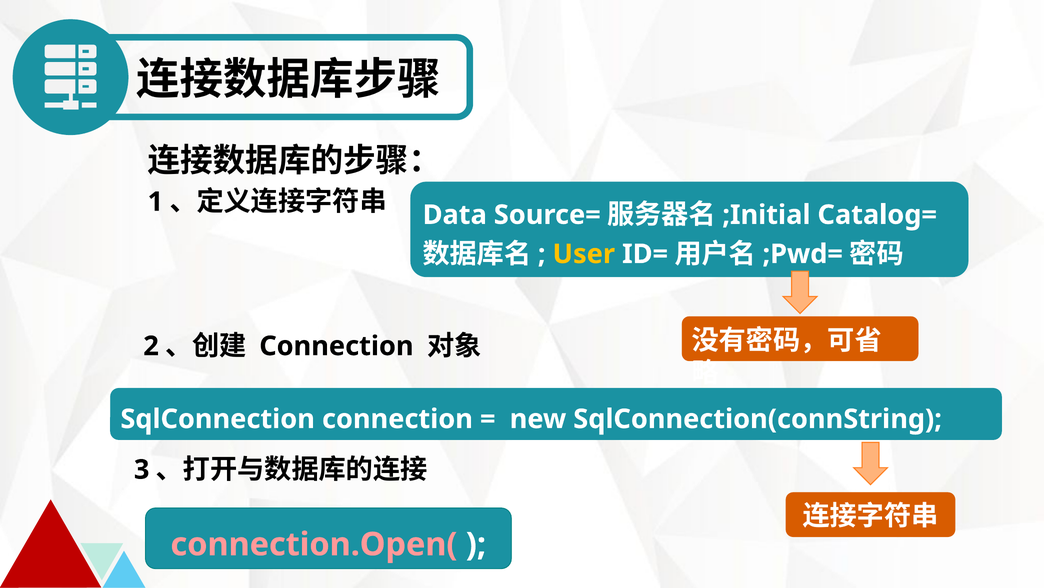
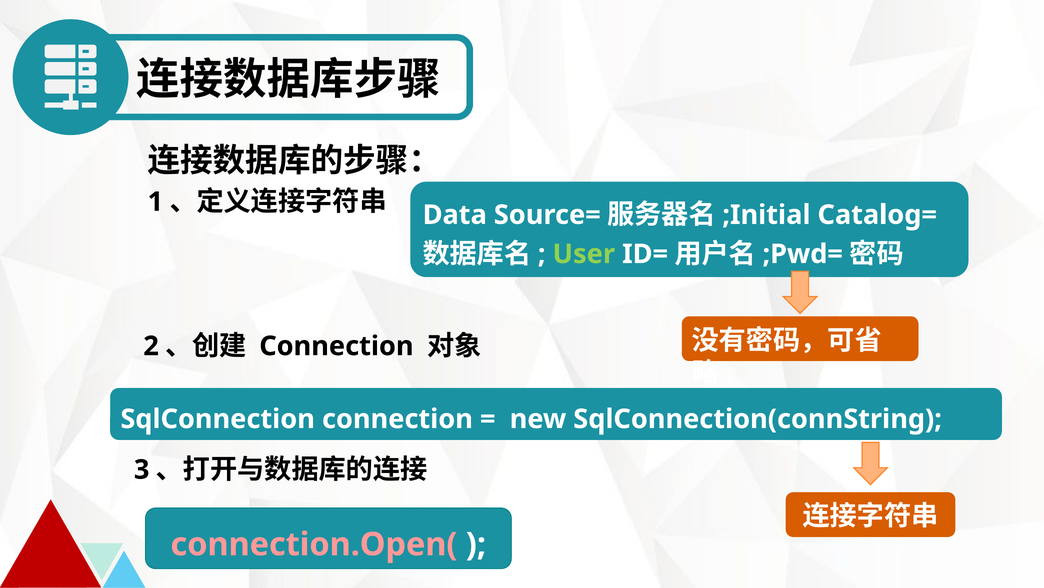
User colour: yellow -> light green
